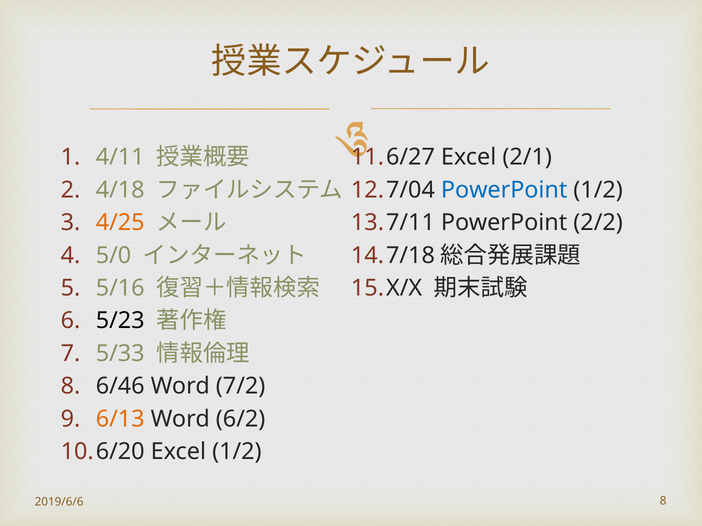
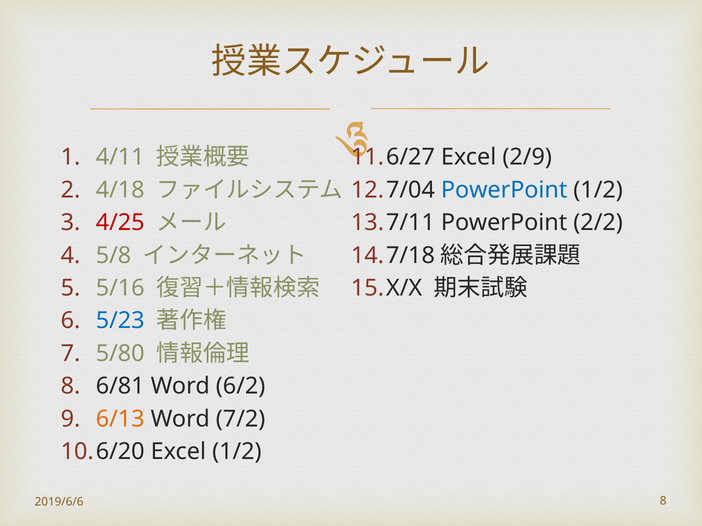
2/1: 2/1 -> 2/9
4/25 colour: orange -> red
5/0: 5/0 -> 5/8
5/23 colour: black -> blue
5/33: 5/33 -> 5/80
6/46: 6/46 -> 6/81
7/2: 7/2 -> 6/2
6/2: 6/2 -> 7/2
